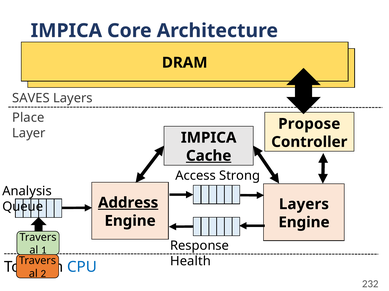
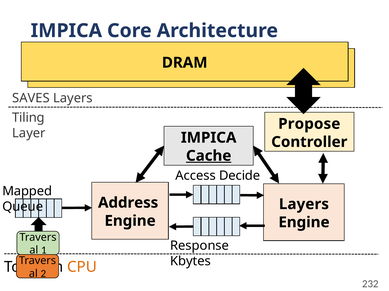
Place: Place -> Tiling
Strong: Strong -> Decide
Analysis: Analysis -> Mapped
Address underline: present -> none
Health: Health -> Kbytes
CPU colour: blue -> orange
